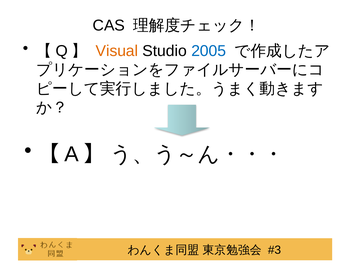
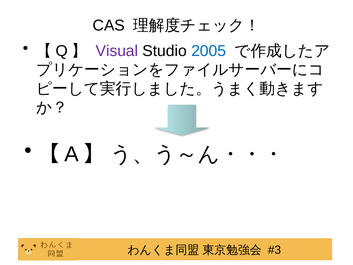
Visual colour: orange -> purple
